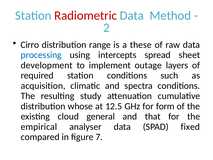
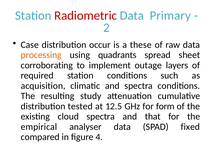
Method: Method -> Primary
Cirro: Cirro -> Case
range: range -> occur
processing colour: blue -> orange
intercepts: intercepts -> quadrants
development: development -> corroborating
whose: whose -> tested
cloud general: general -> spectra
7: 7 -> 4
